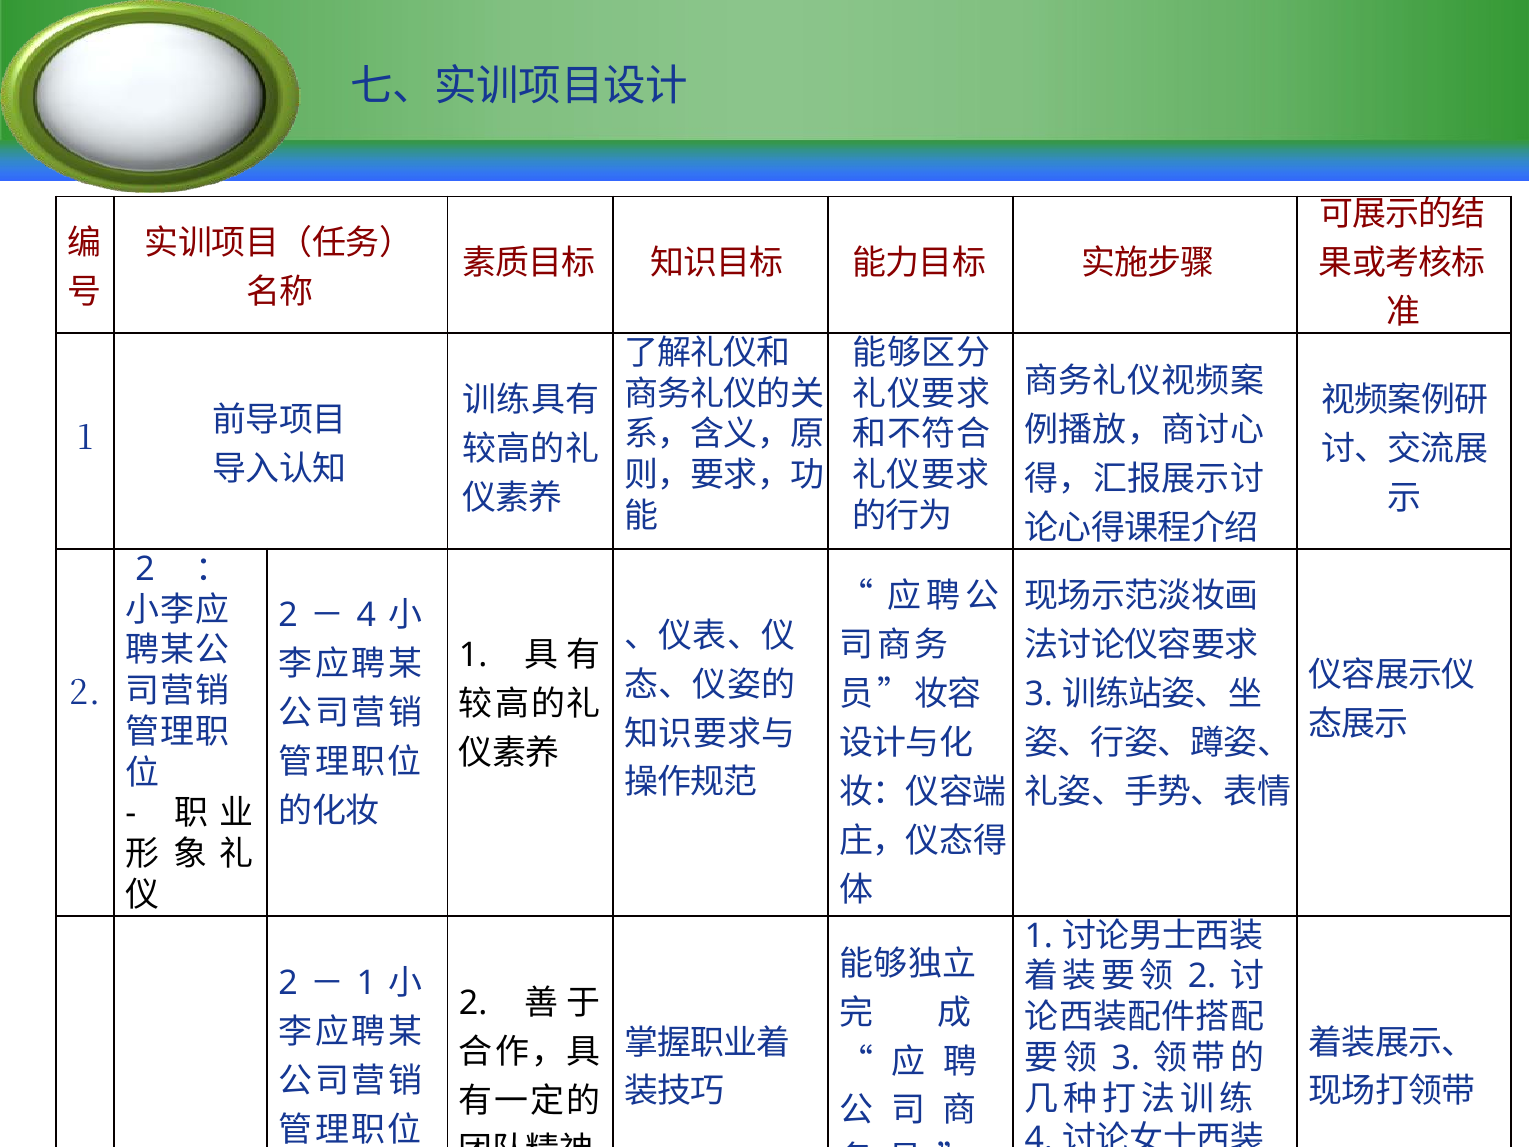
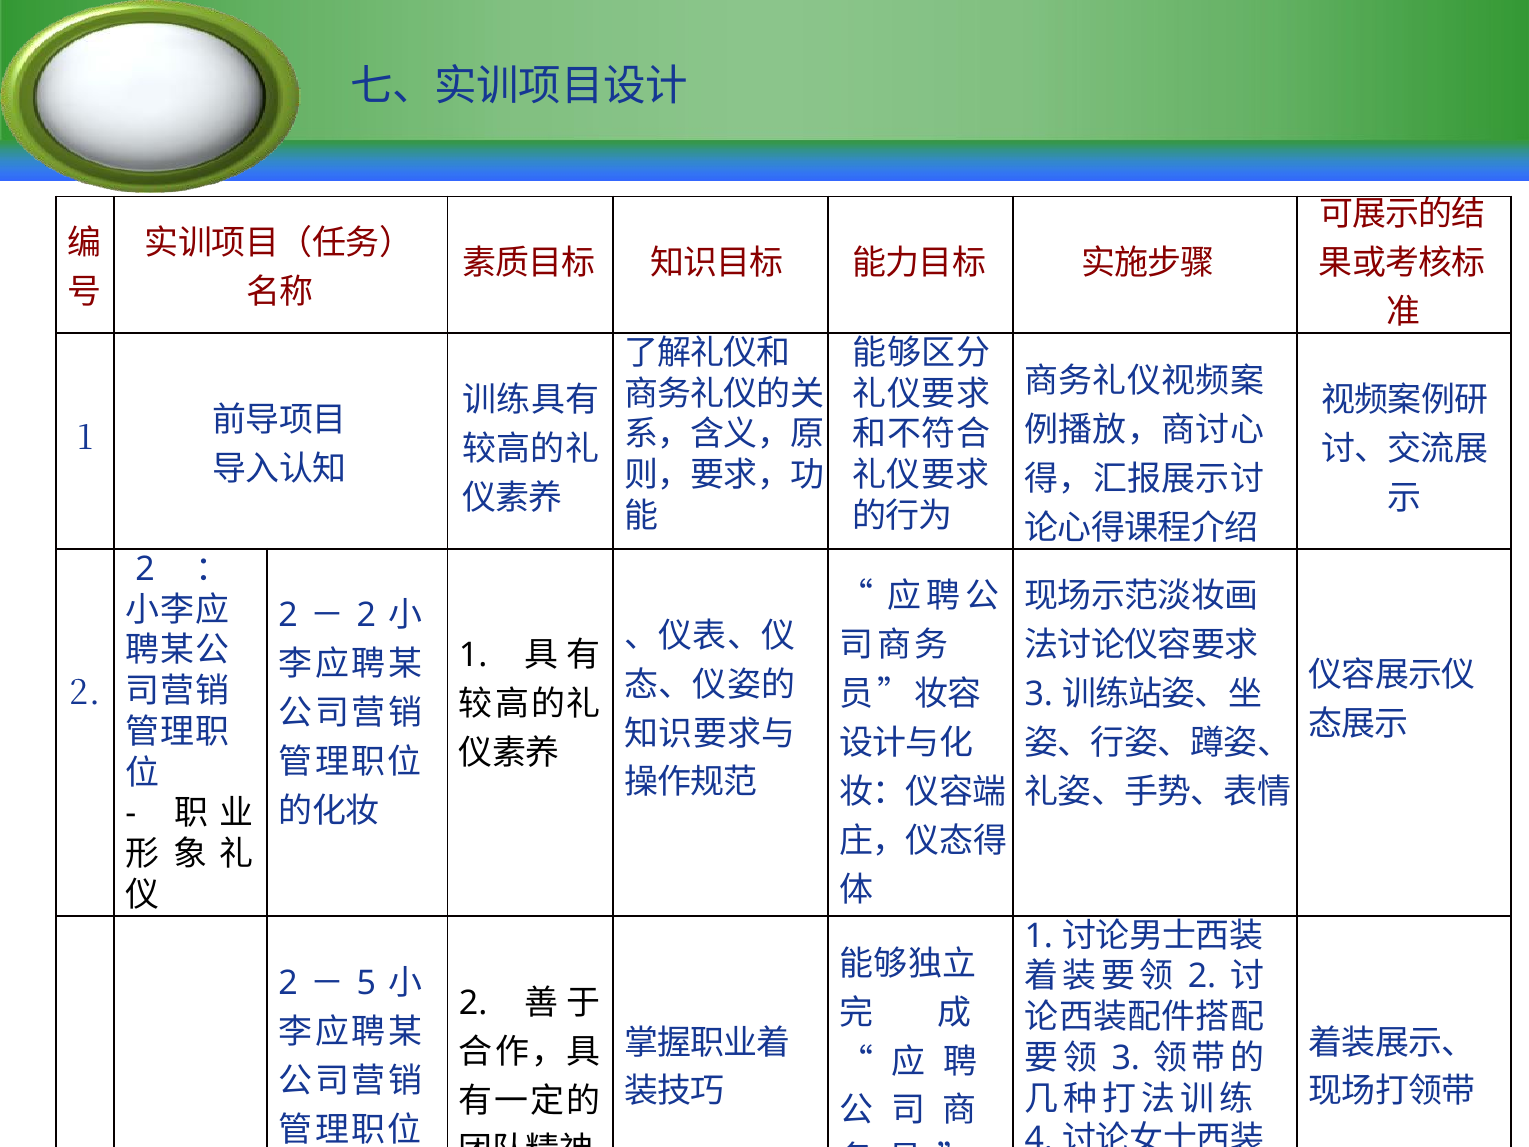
4 at (366, 615): 4 -> 2
1 at (366, 983): 1 -> 5
